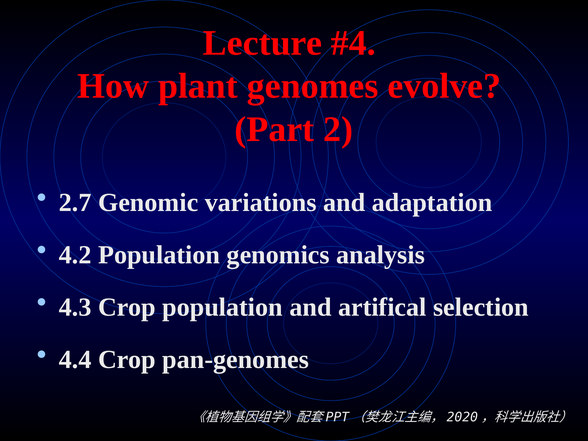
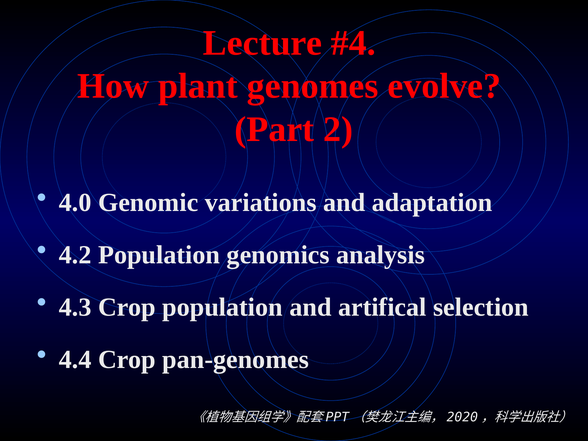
2.7: 2.7 -> 4.0
